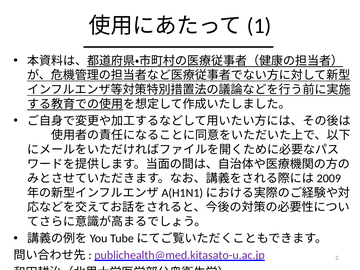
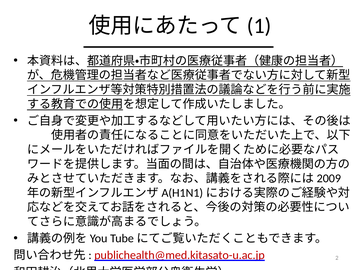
publichealth@med.kitasato-u.ac.jp colour: purple -> red
